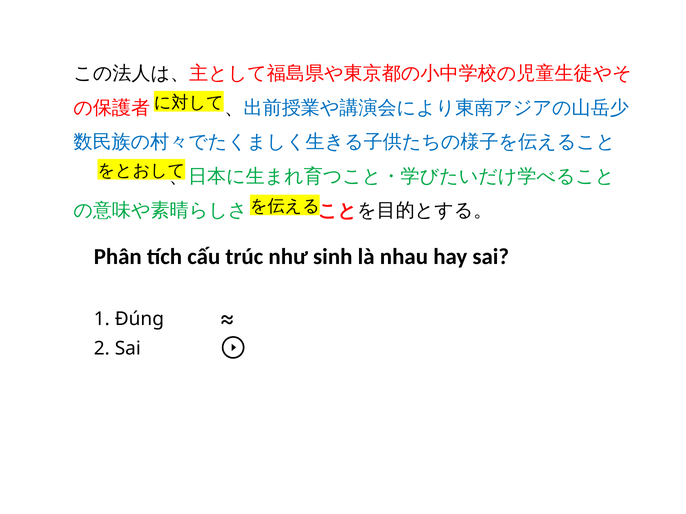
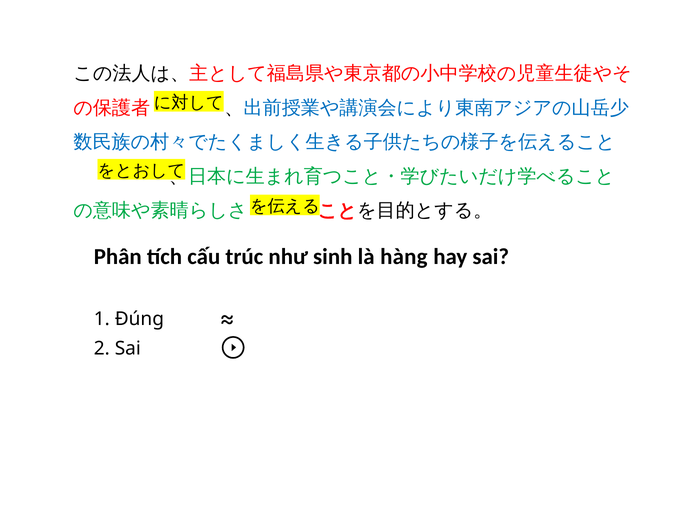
nhau: nhau -> hàng
